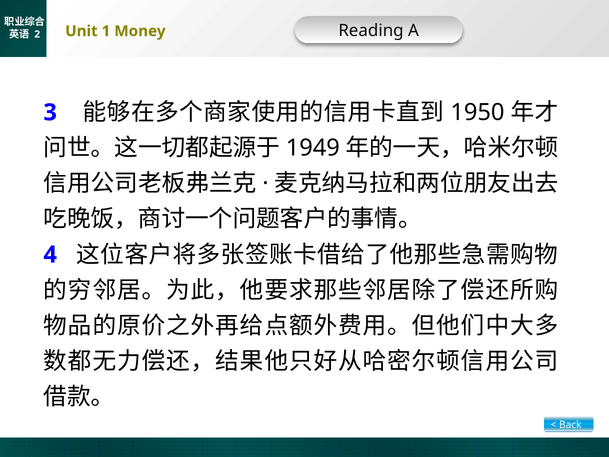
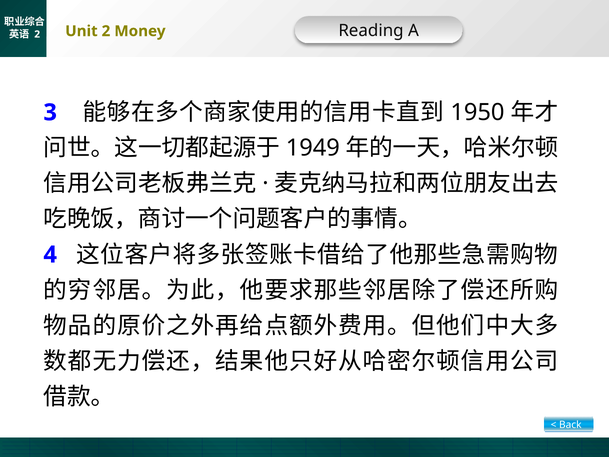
1 at (106, 31): 1 -> 2
